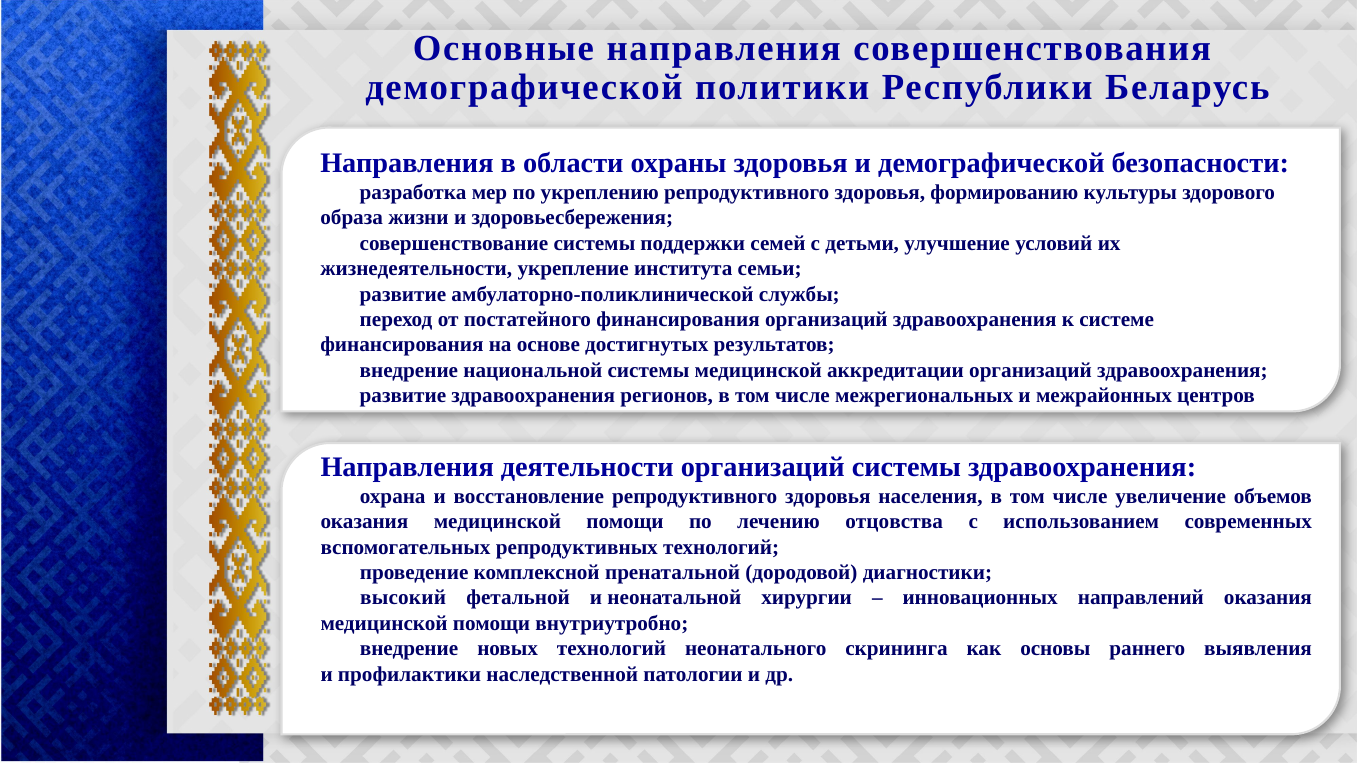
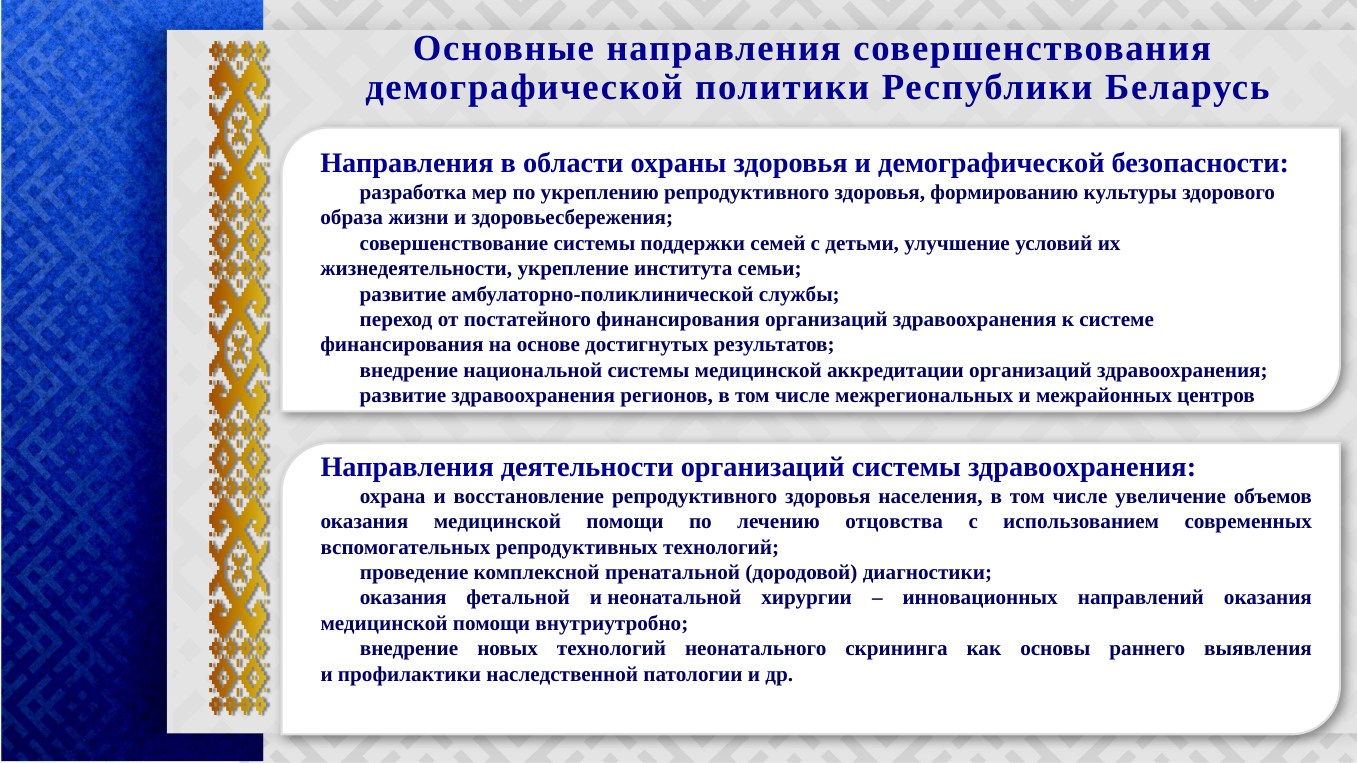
высокий at (403, 598): высокий -> оказания
